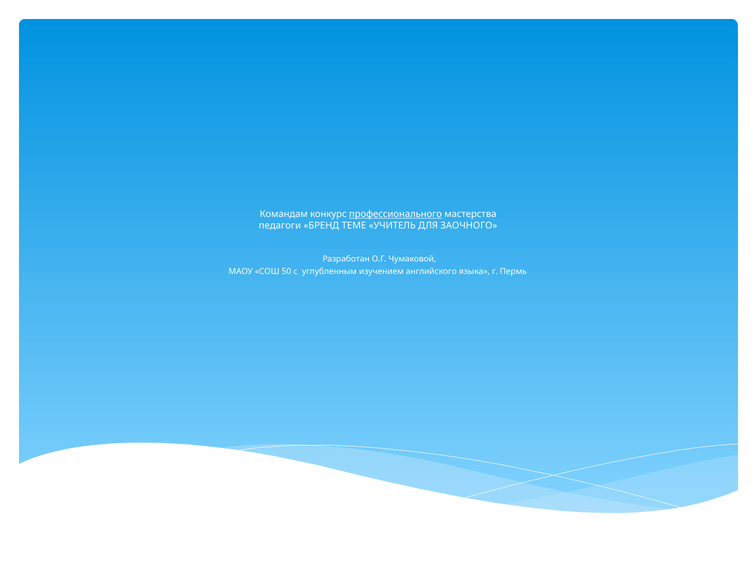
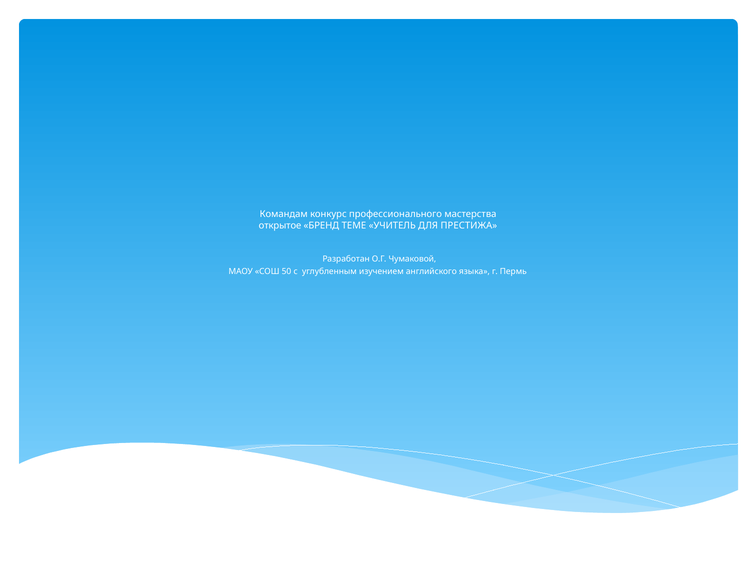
профессионального underline: present -> none
педагоги: педагоги -> открытое
ЗАОЧНОГО: ЗАОЧНОГО -> ПРЕСТИЖА
